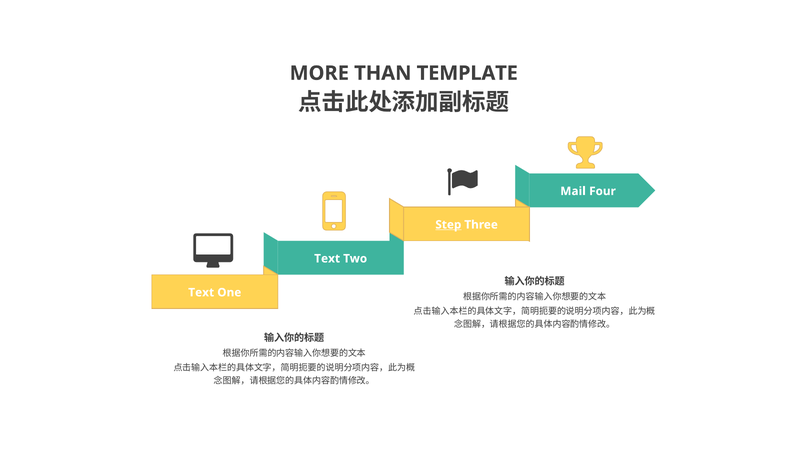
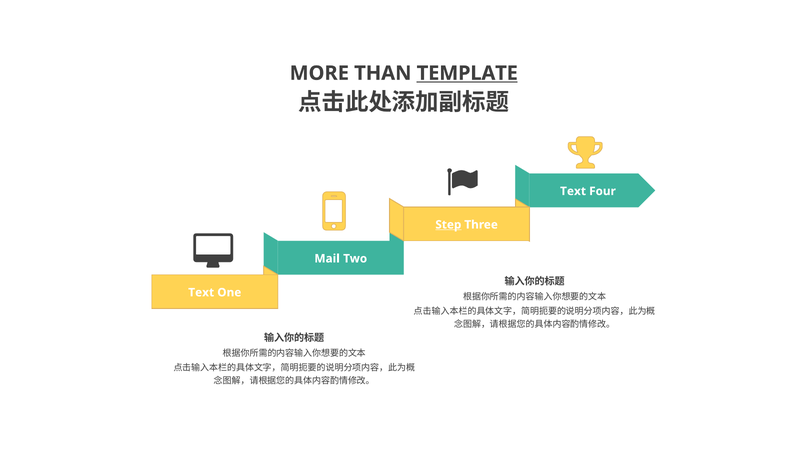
TEMPLATE underline: none -> present
Mail at (573, 191): Mail -> Text
Text at (327, 258): Text -> Mail
